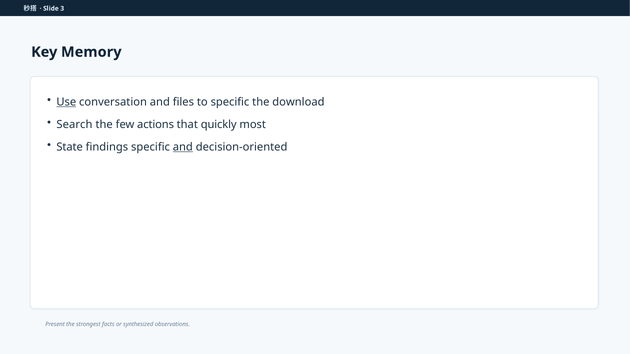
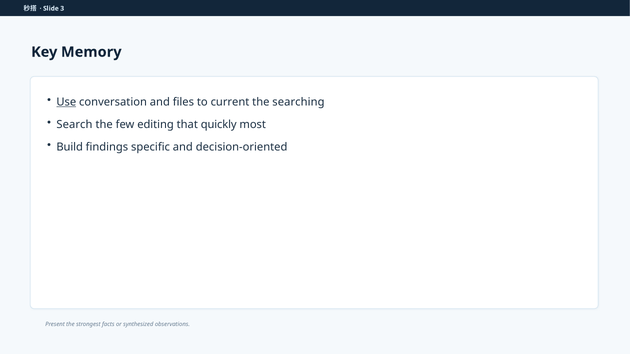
to specific: specific -> current
download: download -> searching
actions: actions -> editing
State: State -> Build
and at (183, 147) underline: present -> none
